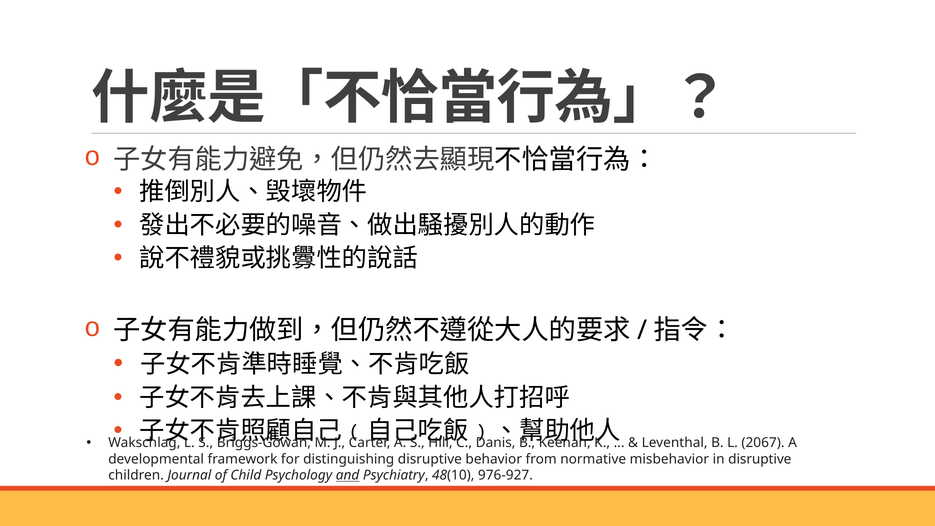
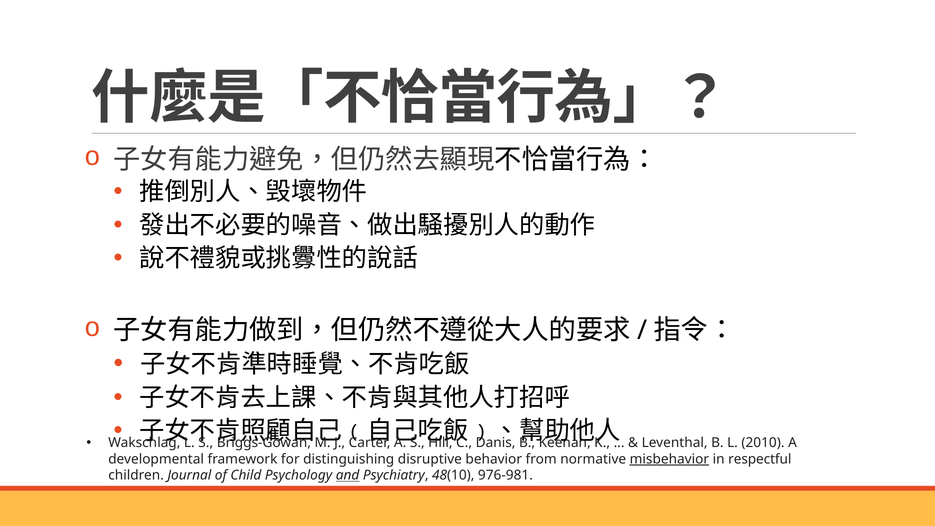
2067: 2067 -> 2010
misbehavior underline: none -> present
in disruptive: disruptive -> respectful
976-927: 976-927 -> 976-981
